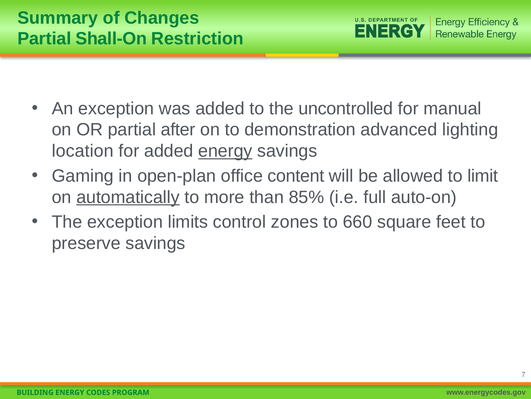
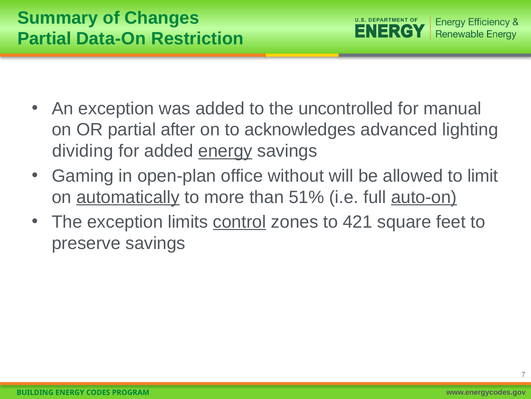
Shall-On: Shall-On -> Data-On
demonstration: demonstration -> acknowledges
location: location -> dividing
content: content -> without
85%: 85% -> 51%
auto-on underline: none -> present
control underline: none -> present
660: 660 -> 421
